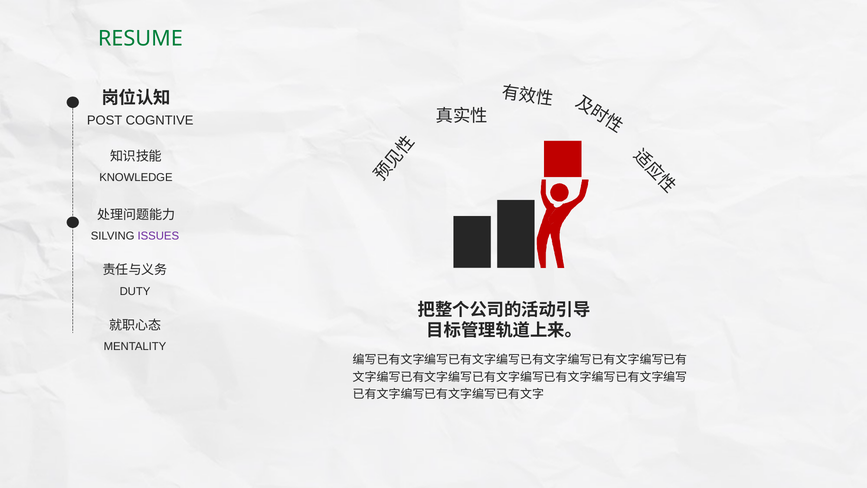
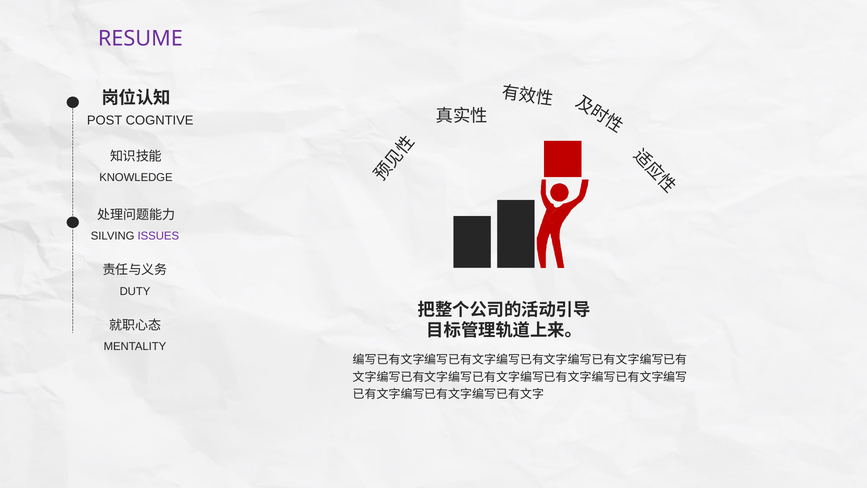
RESUME colour: green -> purple
